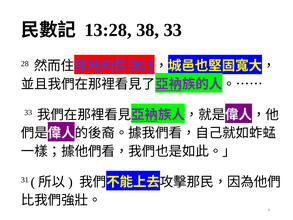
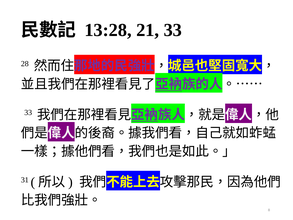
38: 38 -> 21
